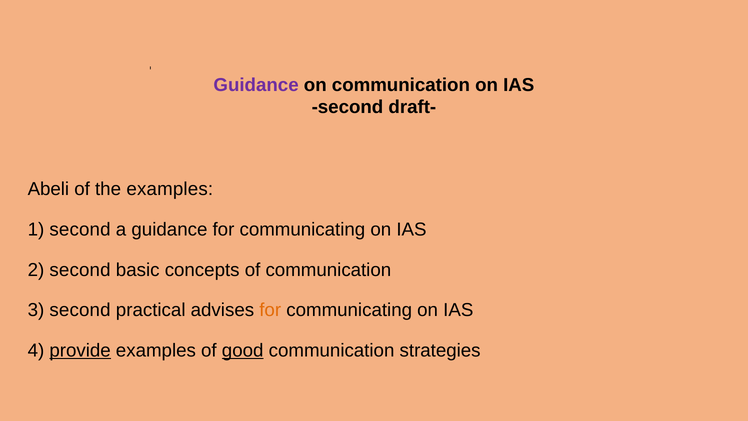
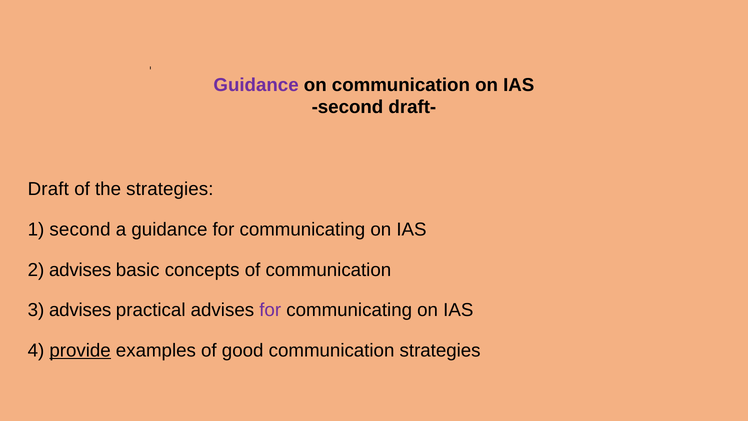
Abeli: Abeli -> Draft
the examples: examples -> strategies
2 second: second -> advises
3 second: second -> advises
for at (270, 310) colour: orange -> purple
good underline: present -> none
